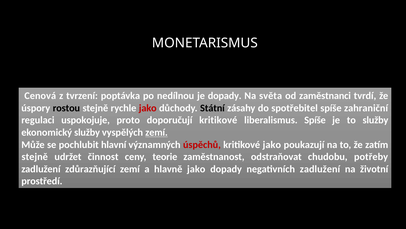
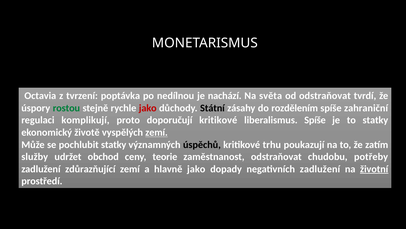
Cenová: Cenová -> Octavia
je dopady: dopady -> nachází
od zaměstnanci: zaměstnanci -> odstraňovat
rostou colour: black -> green
spotřebitel: spotřebitel -> rozdělením
uspokojuje: uspokojuje -> komplikují
to služby: služby -> statky
ekonomický služby: služby -> životě
pochlubit hlavní: hlavní -> statky
úspěchů colour: red -> black
kritikové jako: jako -> trhu
stejně at (35, 156): stejně -> služby
činnost: činnost -> obchod
životní underline: none -> present
